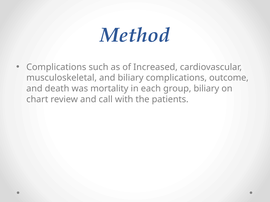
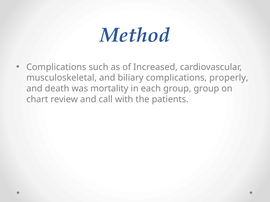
outcome: outcome -> properly
group biliary: biliary -> group
